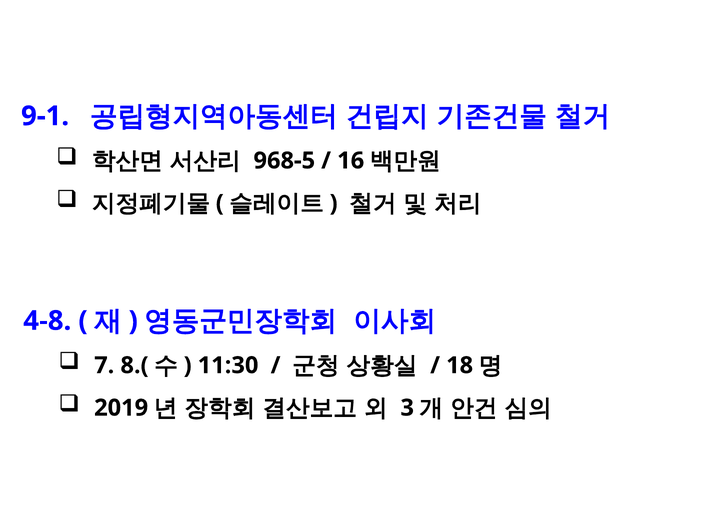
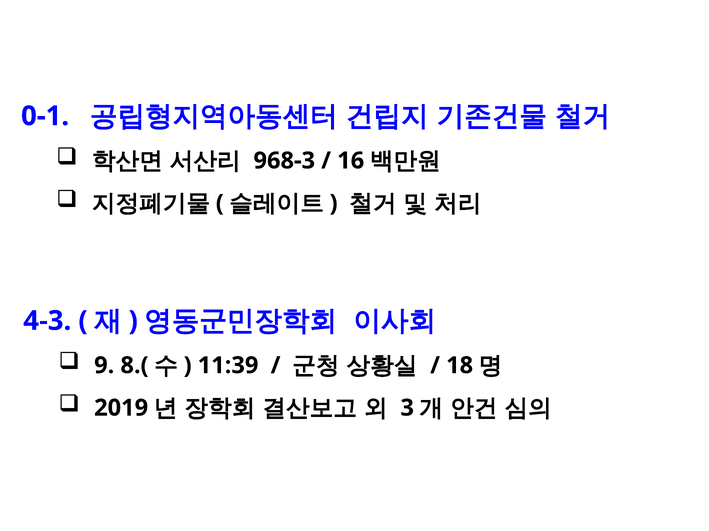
9-1: 9-1 -> 0-1
968-5: 968-5 -> 968-3
4-8: 4-8 -> 4-3
7: 7 -> 9
11:30: 11:30 -> 11:39
